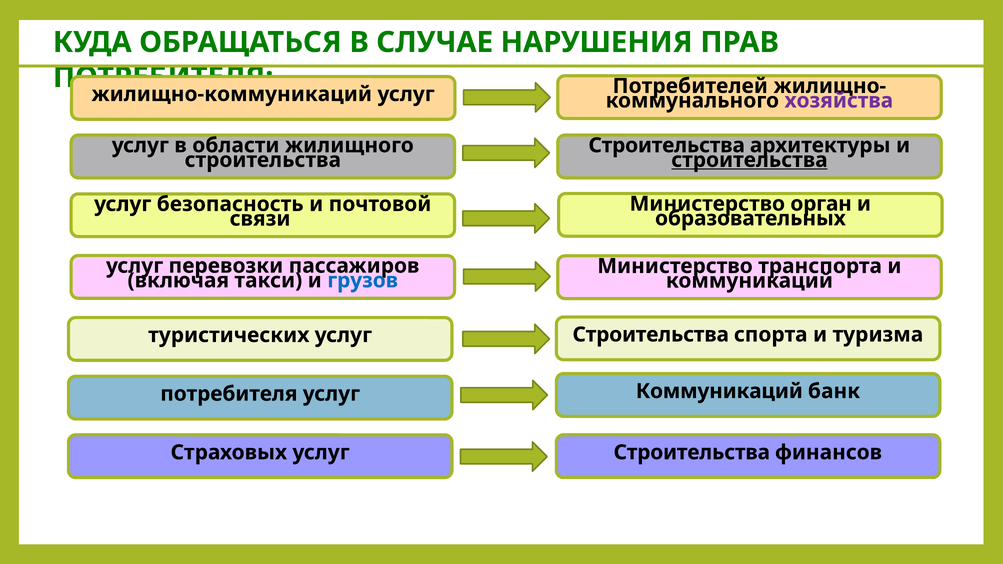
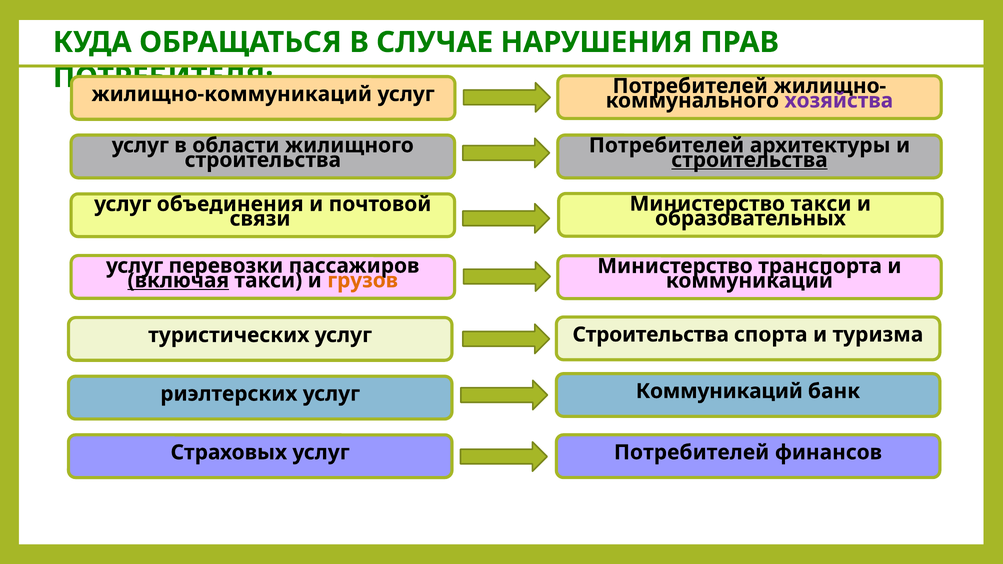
Строительства at (667, 145): Строительства -> Потребителей
Министерство орган: орган -> такси
безопасность: безопасность -> объединения
включая underline: none -> present
грузов colour: blue -> orange
потребителя at (229, 394): потребителя -> риэлтерских
Строительства at (692, 453): Строительства -> Потребителей
